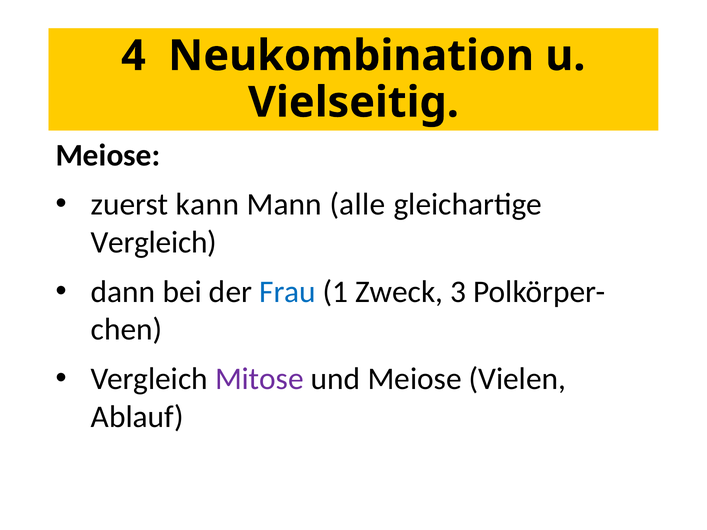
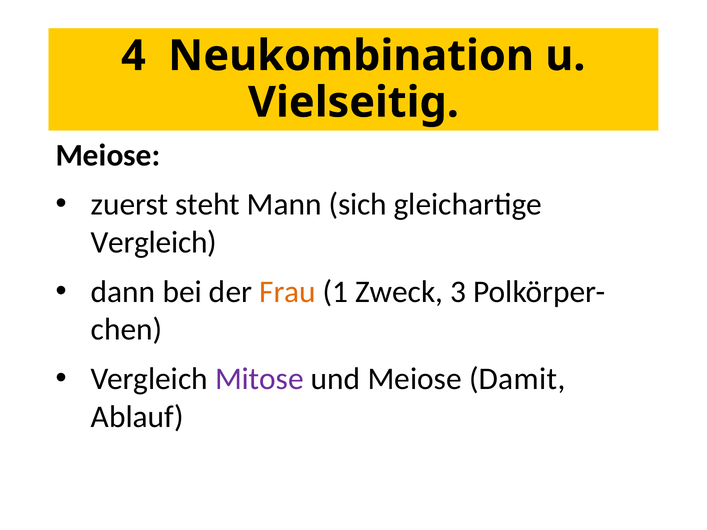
kann: kann -> steht
alle: alle -> sich
Frau colour: blue -> orange
Vielen: Vielen -> Damit
